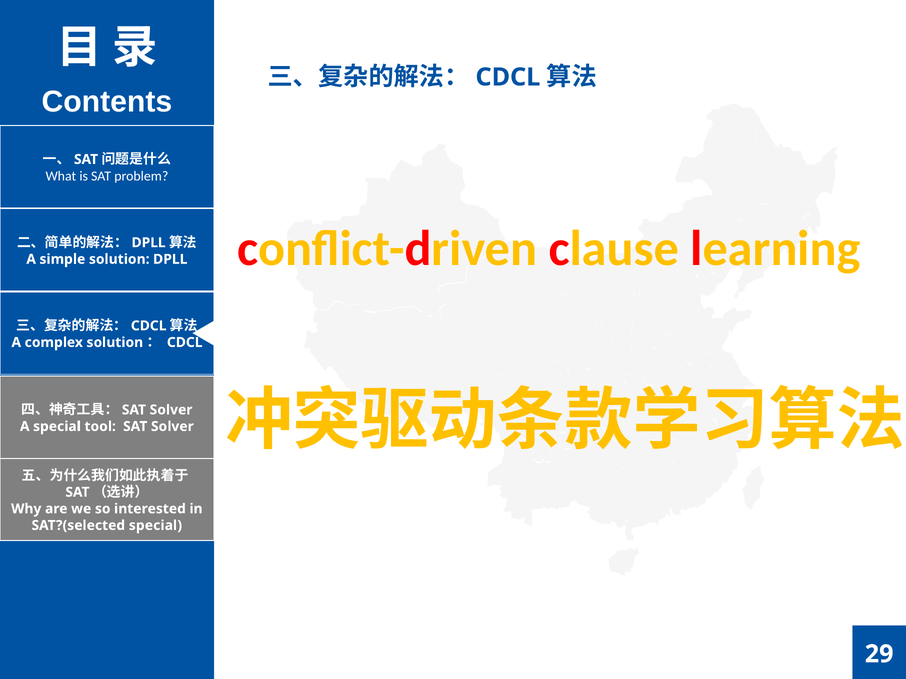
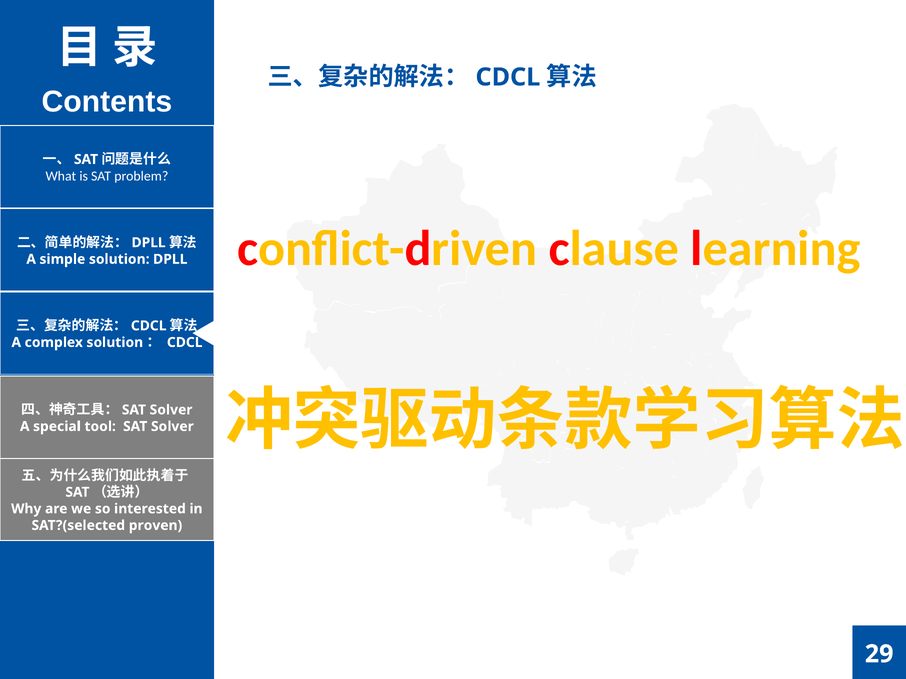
SAT?(selected special: special -> proven
